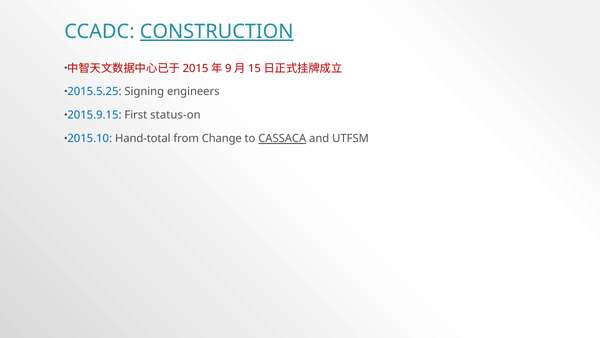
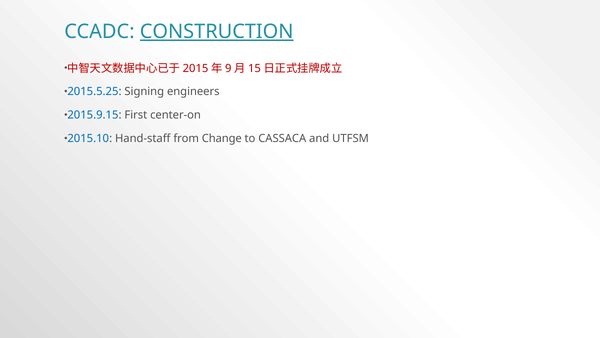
status-on: status-on -> center-on
Hand-total: Hand-total -> Hand-staff
CASSACA underline: present -> none
